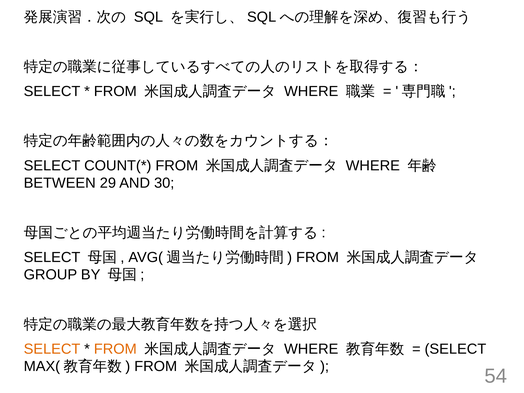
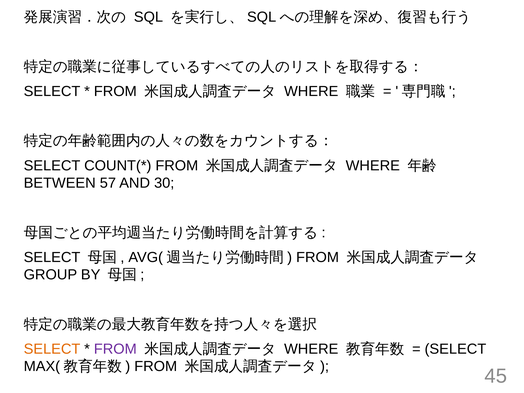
29: 29 -> 57
FROM at (115, 349) colour: orange -> purple
54: 54 -> 45
